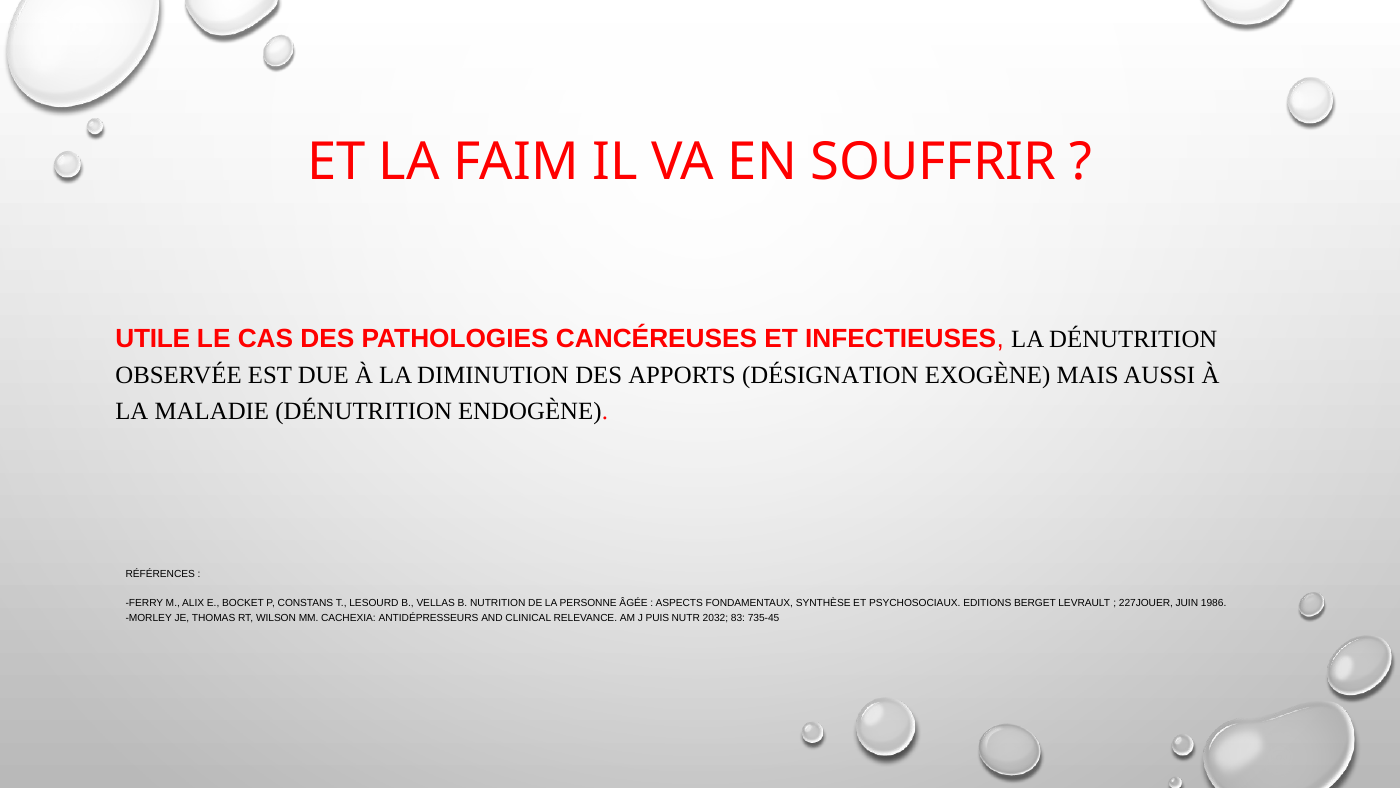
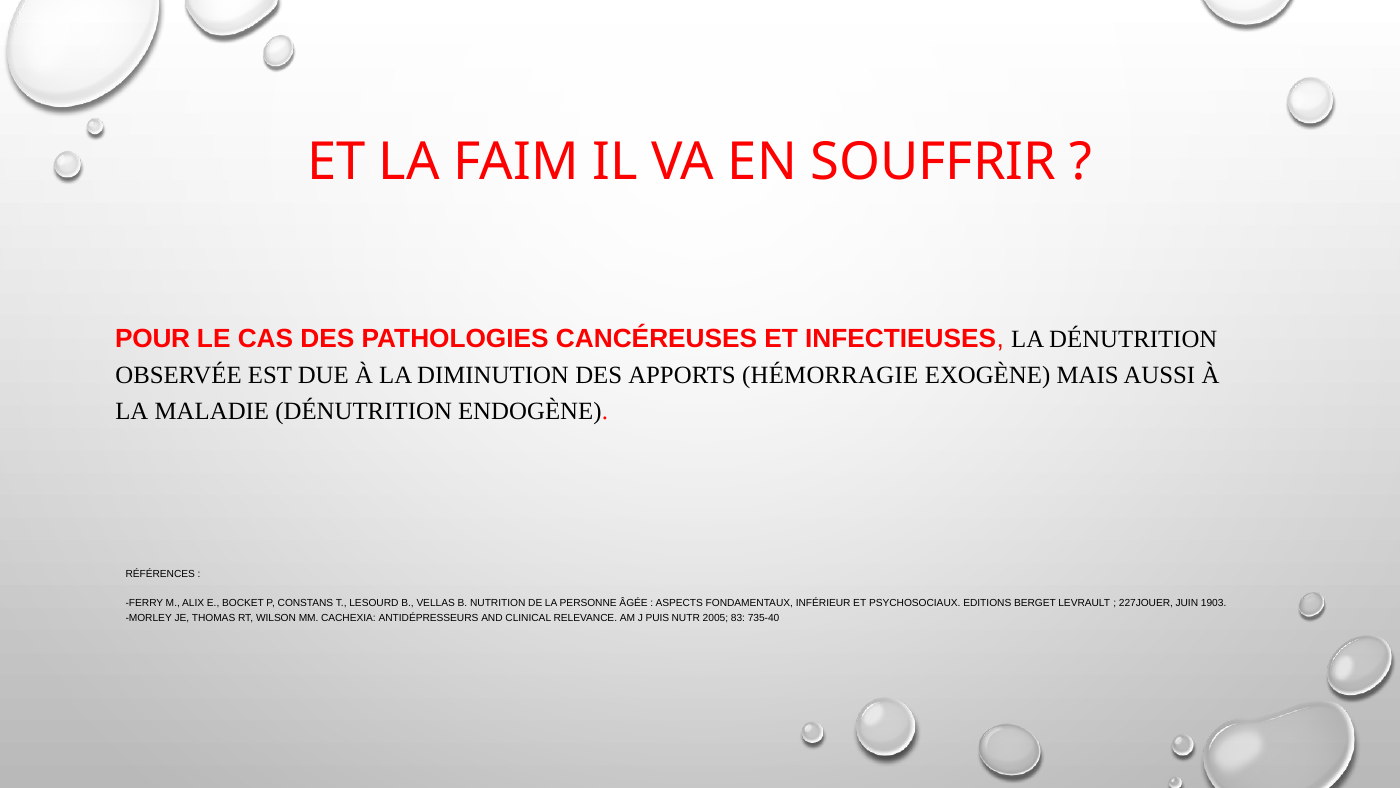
UTILE: UTILE -> POUR
DÉSIGNATION: DÉSIGNATION -> HÉMORRAGIE
SYNTHÈSE: SYNTHÈSE -> INFÉRIEUR
1986: 1986 -> 1903
2032: 2032 -> 2005
735-45: 735-45 -> 735-40
